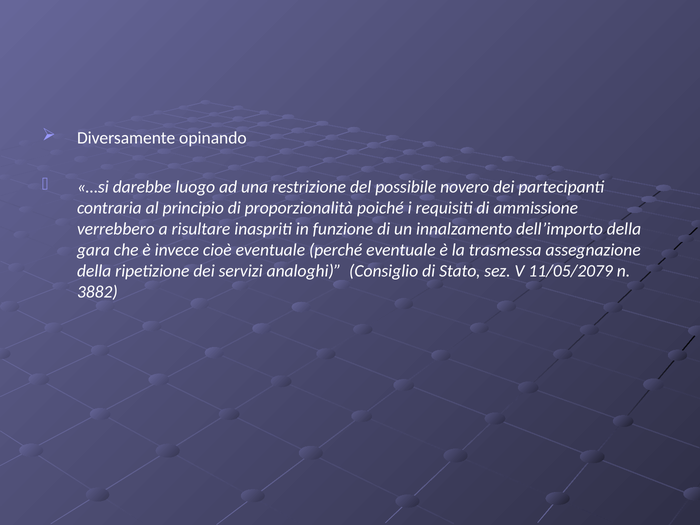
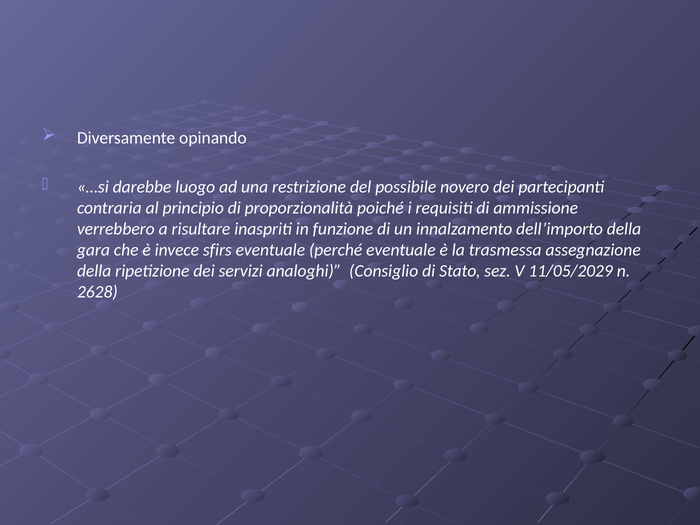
cioè: cioè -> sfirs
11/05/2079: 11/05/2079 -> 11/05/2029
3882: 3882 -> 2628
